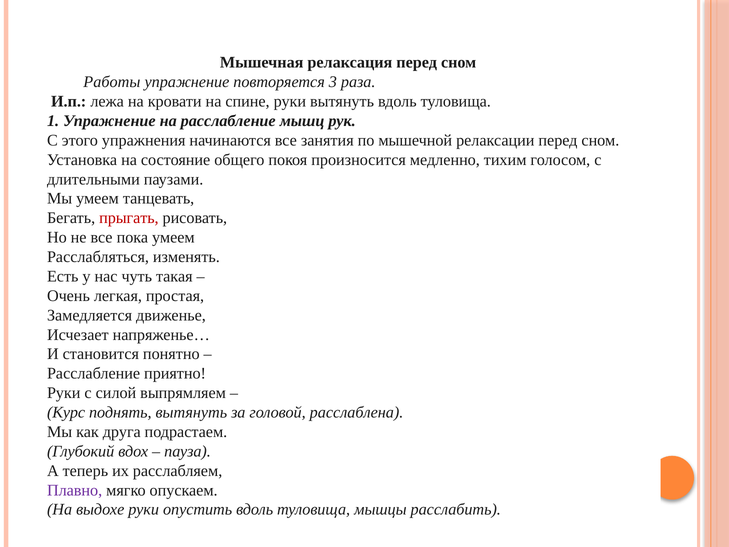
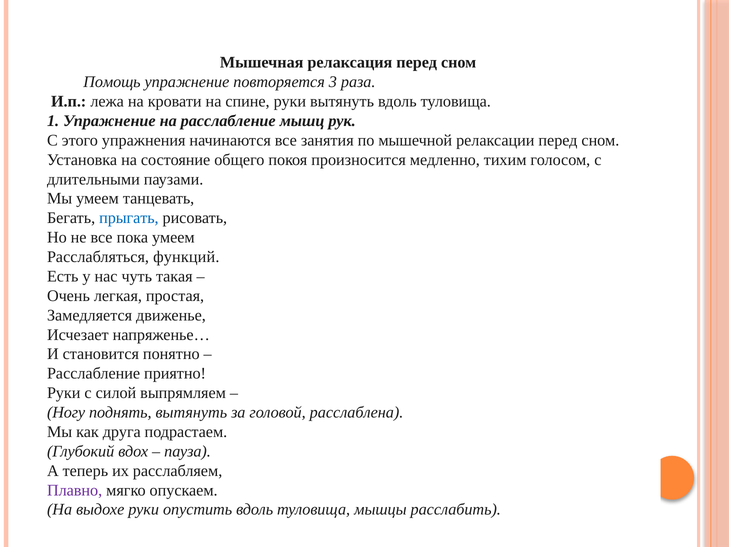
Работы: Работы -> Помощь
прыгать colour: red -> blue
изменять: изменять -> функций
Курс: Курс -> Ногу
